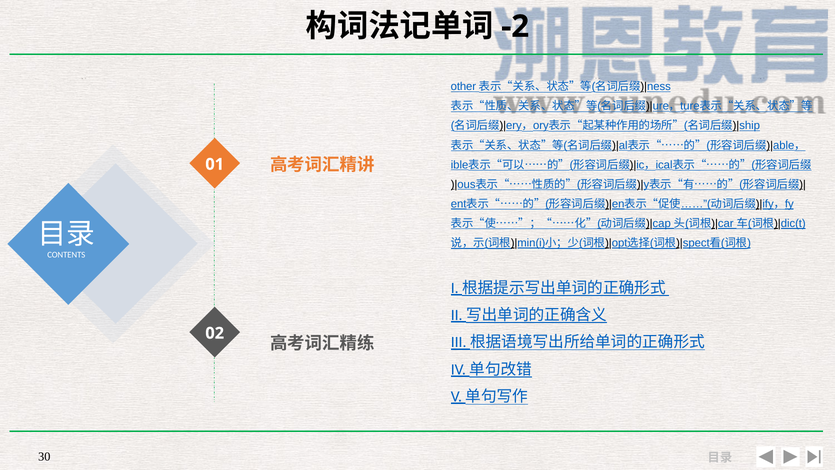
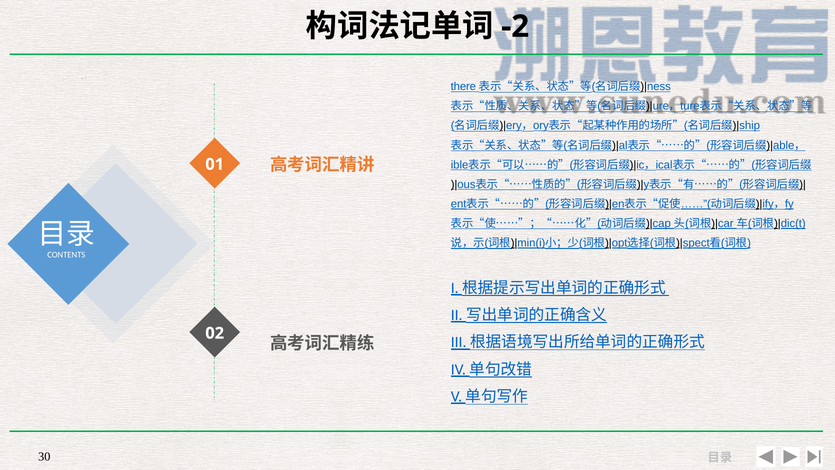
other: other -> there
